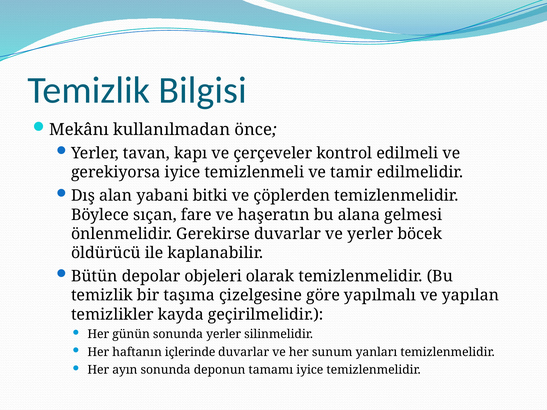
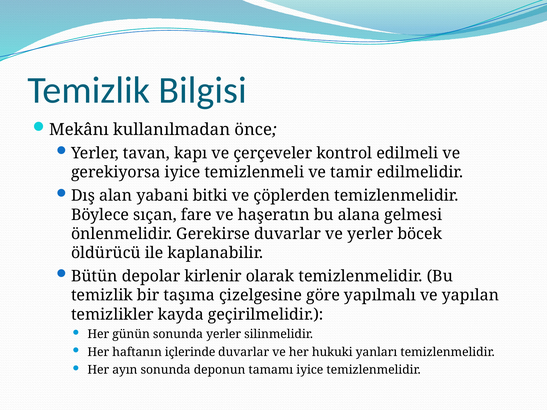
objeleri: objeleri -> kirlenir
sunum: sunum -> hukuki
